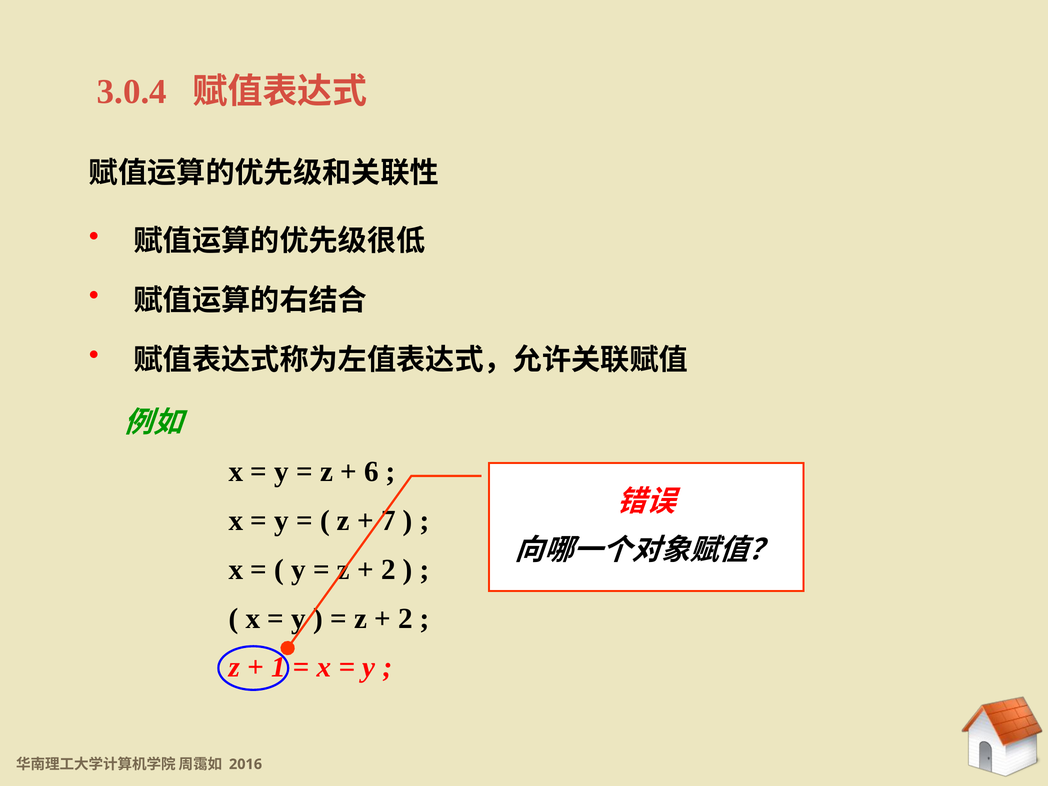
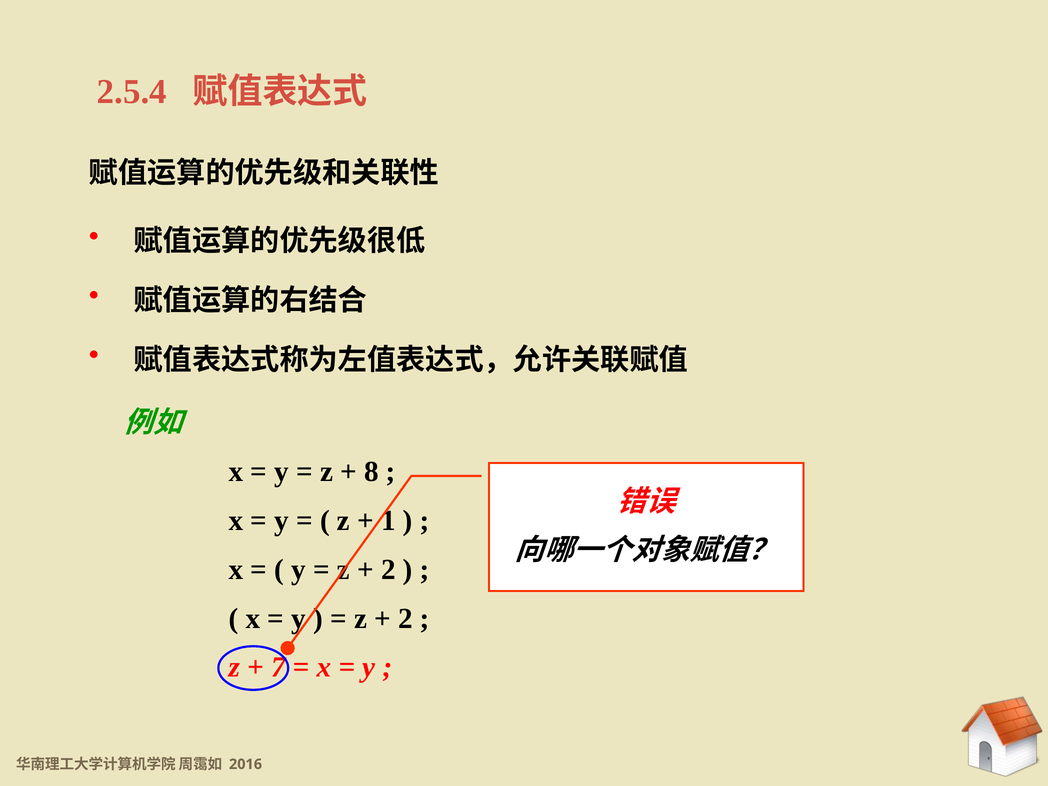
3.0.4: 3.0.4 -> 2.5.4
6: 6 -> 8
7: 7 -> 1
1: 1 -> 7
